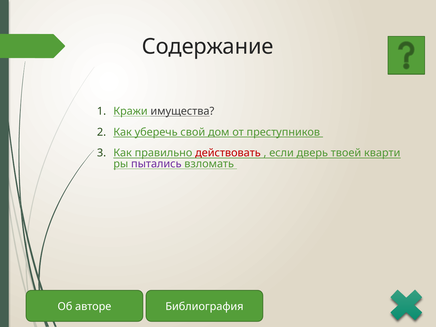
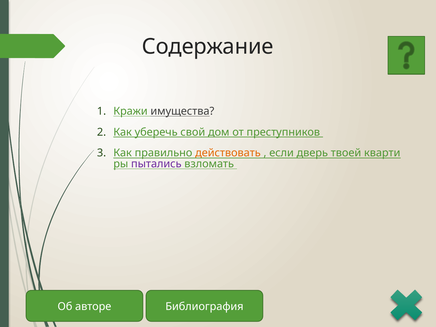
действовать colour: red -> orange
